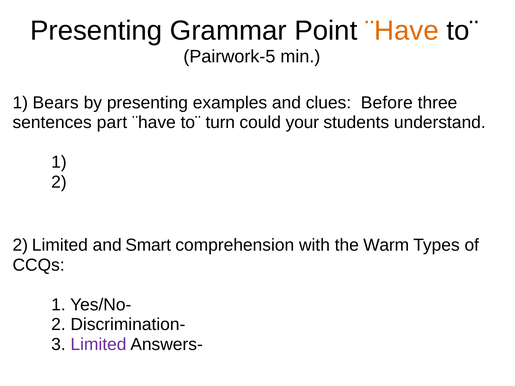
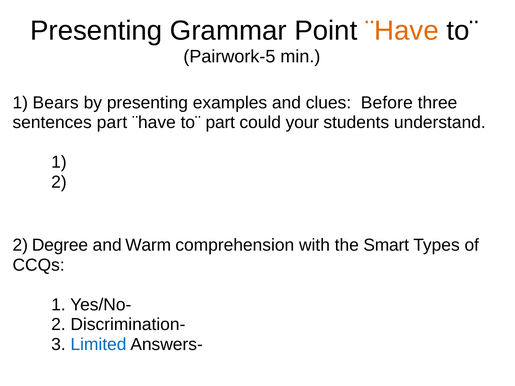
to¨ turn: turn -> part
2 Limited: Limited -> Degree
Smart: Smart -> Warm
Warm: Warm -> Smart
Limited at (98, 344) colour: purple -> blue
